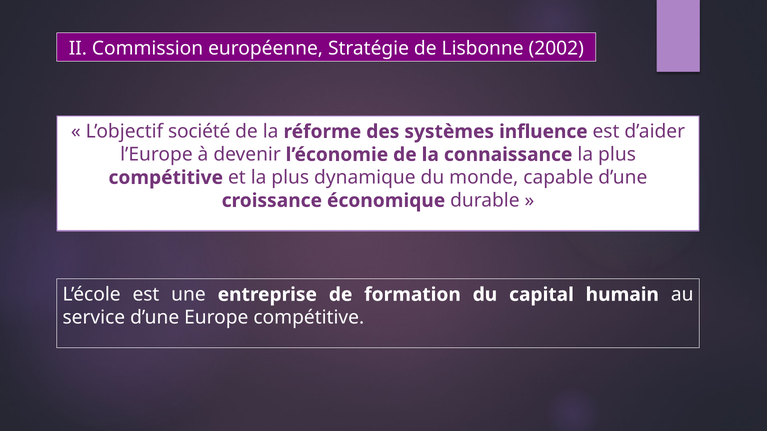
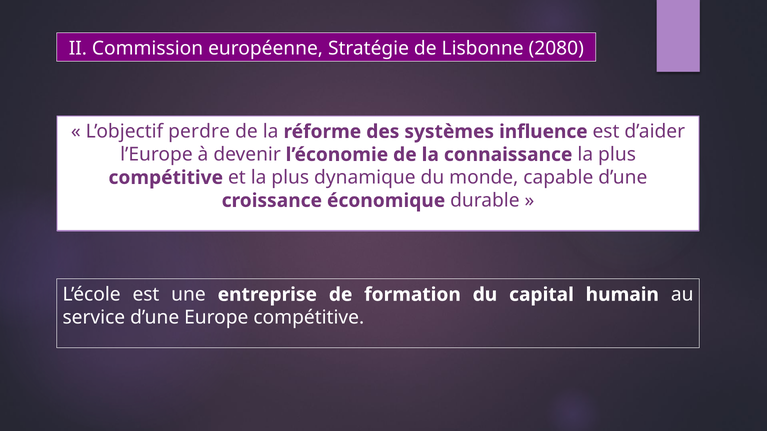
2002: 2002 -> 2080
société: société -> perdre
